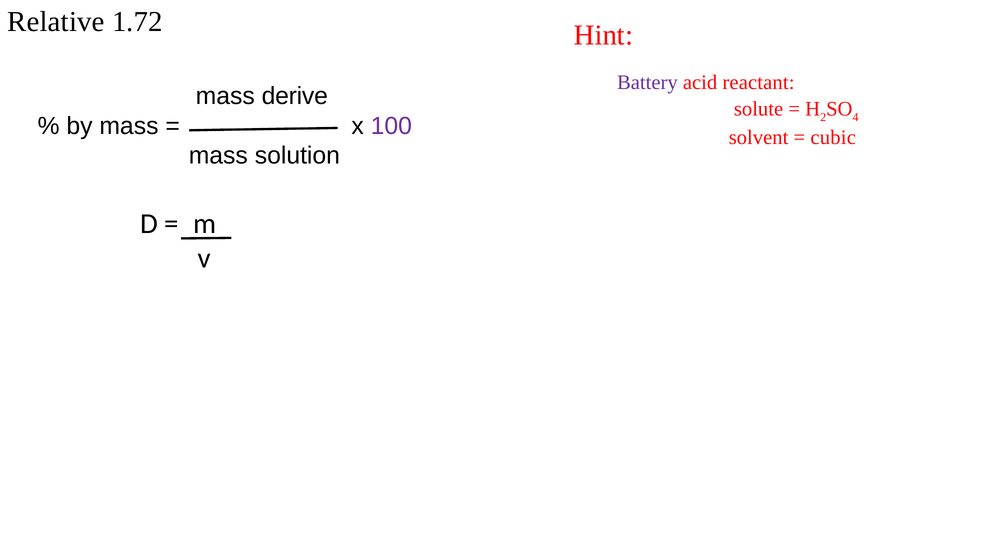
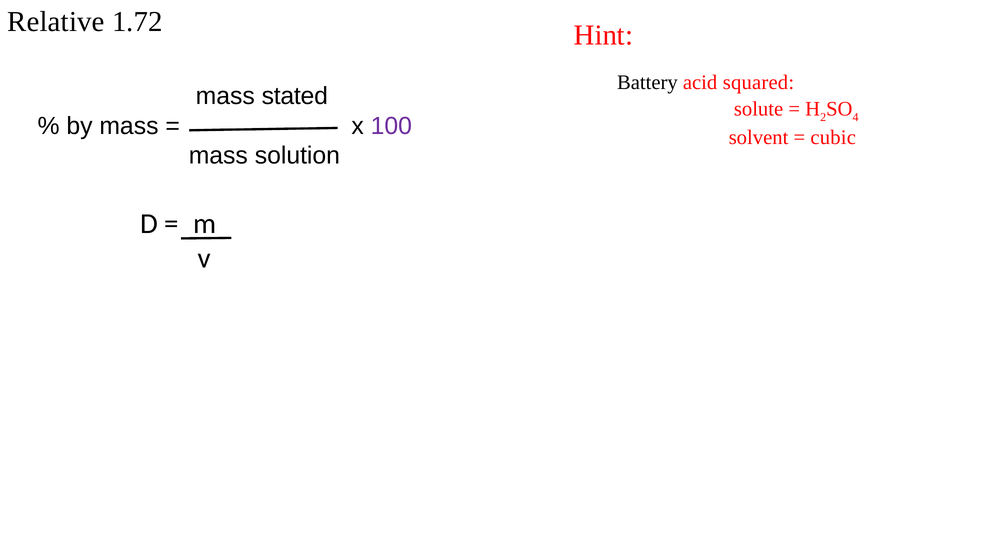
Battery colour: purple -> black
reactant: reactant -> squared
derive: derive -> stated
